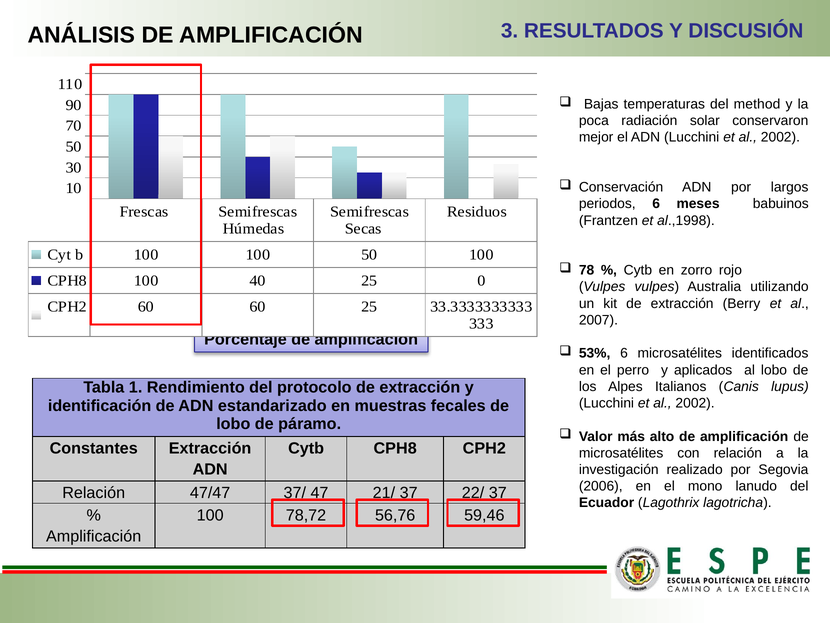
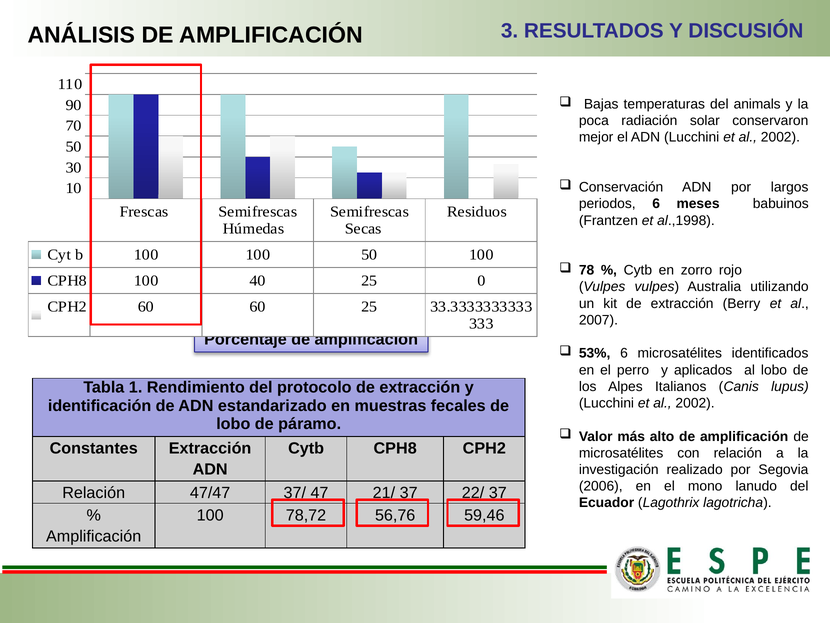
method: method -> animals
